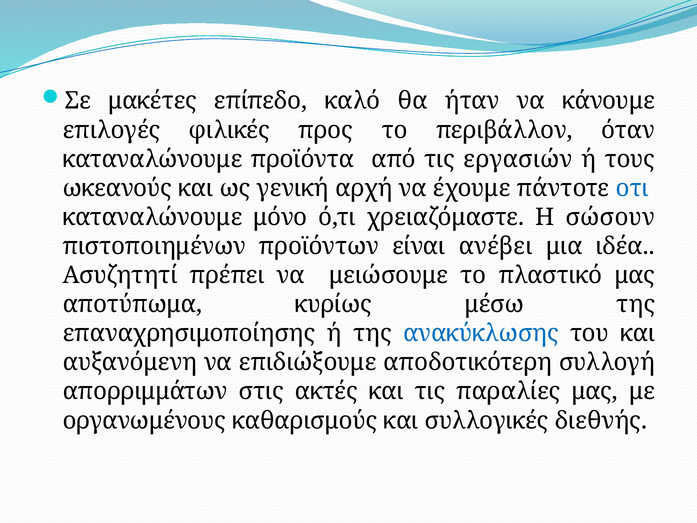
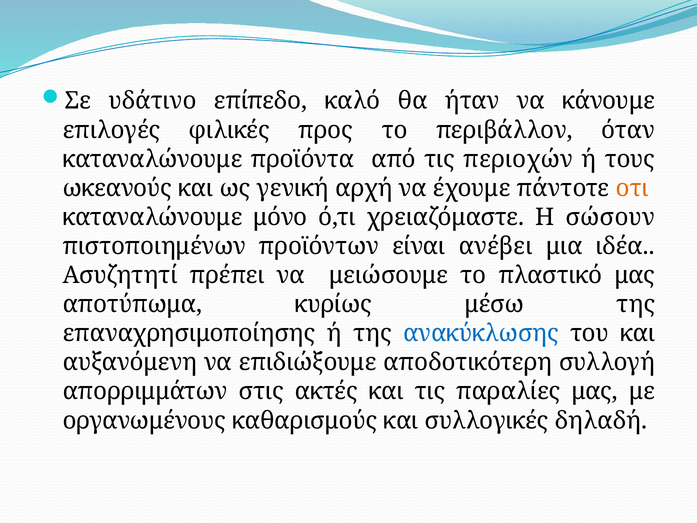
μακέτες: μακέτες -> υδάτινο
εργασιών: εργασιών -> περιοχών
οτι colour: blue -> orange
διεθνής: διεθνής -> δηλαδή
